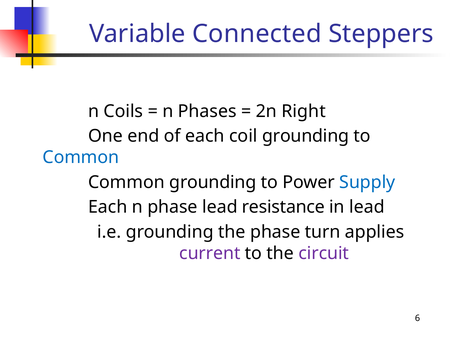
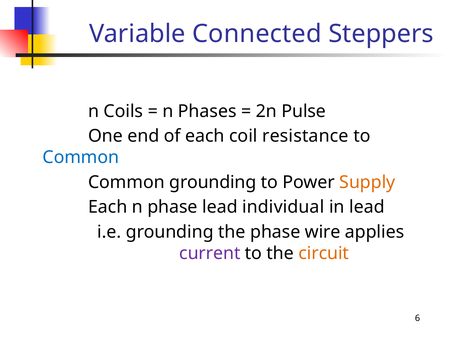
Right: Right -> Pulse
coil grounding: grounding -> resistance
Supply colour: blue -> orange
resistance: resistance -> individual
turn: turn -> wire
circuit colour: purple -> orange
